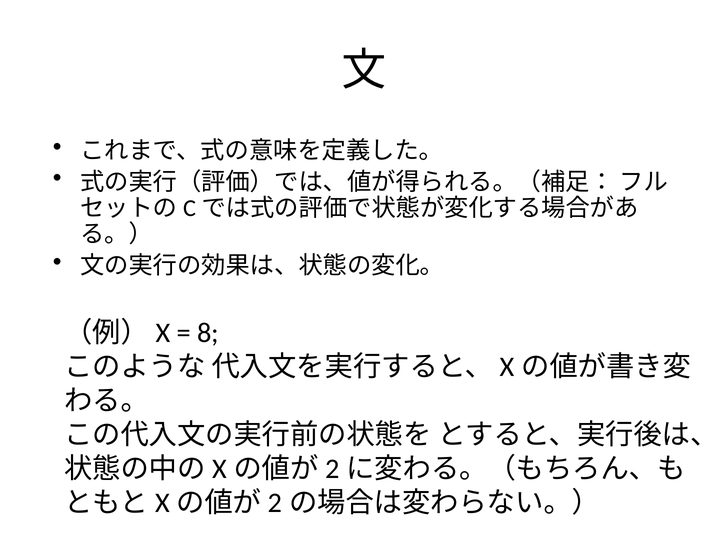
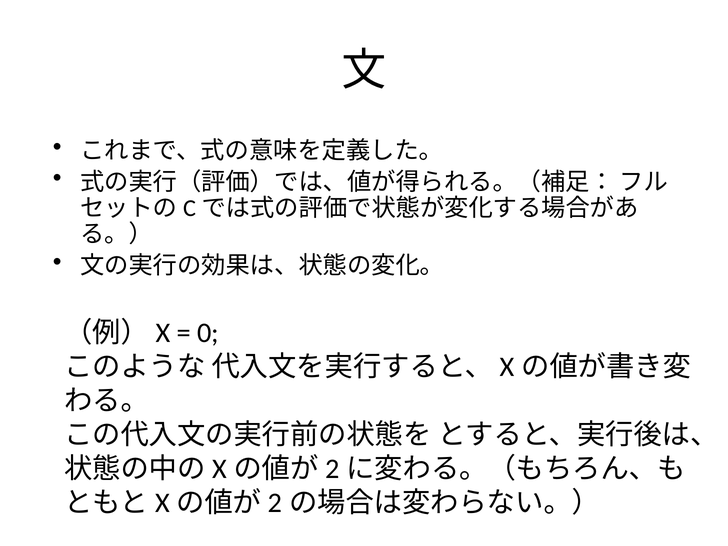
8: 8 -> 0
